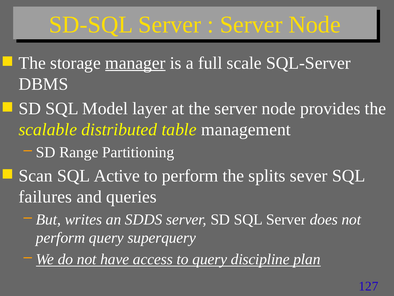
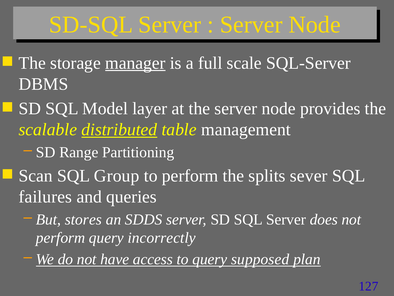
distributed underline: none -> present
Active: Active -> Group
writes: writes -> stores
superquery: superquery -> incorrectly
discipline: discipline -> supposed
